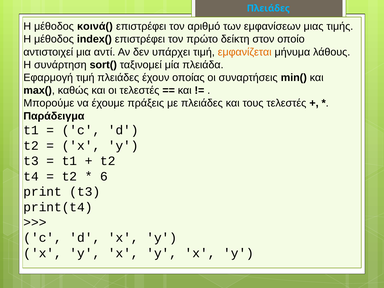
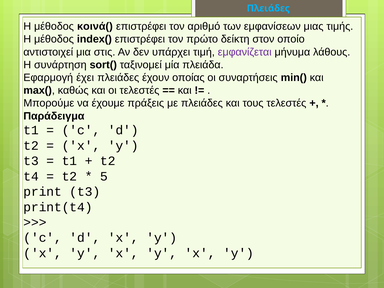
αντί: αντί -> στις
εμφανίζεται colour: orange -> purple
Εφαρμογή τιμή: τιμή -> έχει
6: 6 -> 5
